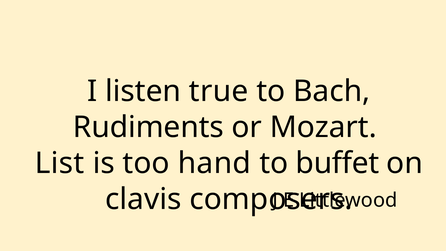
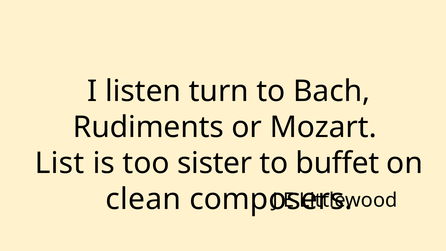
true: true -> turn
hand: hand -> sister
clavis: clavis -> clean
